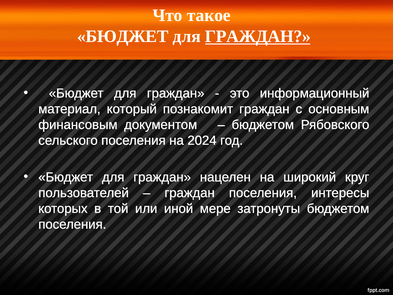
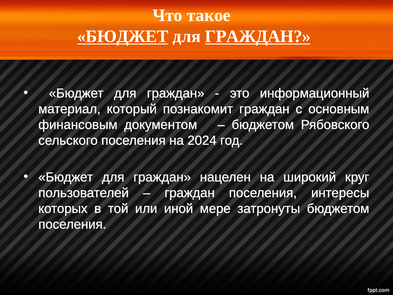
БЮДЖЕТ at (123, 36) underline: none -> present
